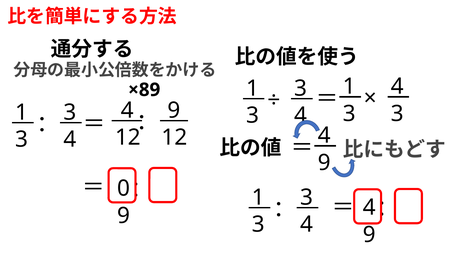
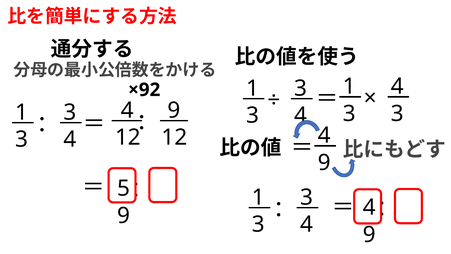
×89: ×89 -> ×92
0: 0 -> 5
